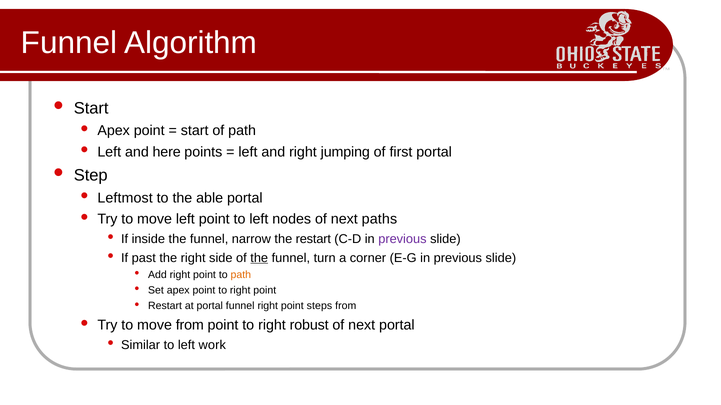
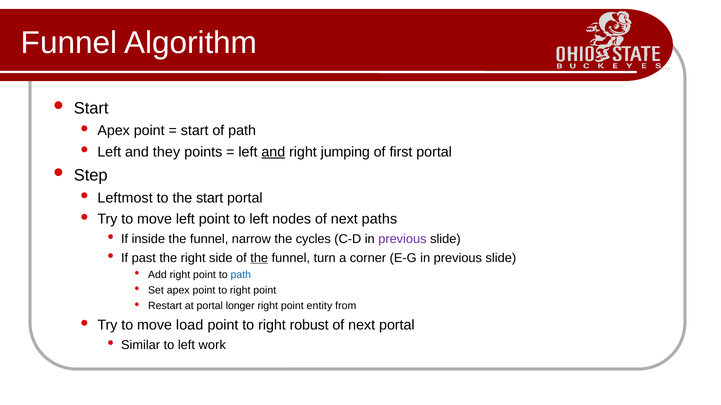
here: here -> they
and at (273, 152) underline: none -> present
the able: able -> start
the restart: restart -> cycles
path at (241, 275) colour: orange -> blue
portal funnel: funnel -> longer
steps: steps -> entity
move from: from -> load
